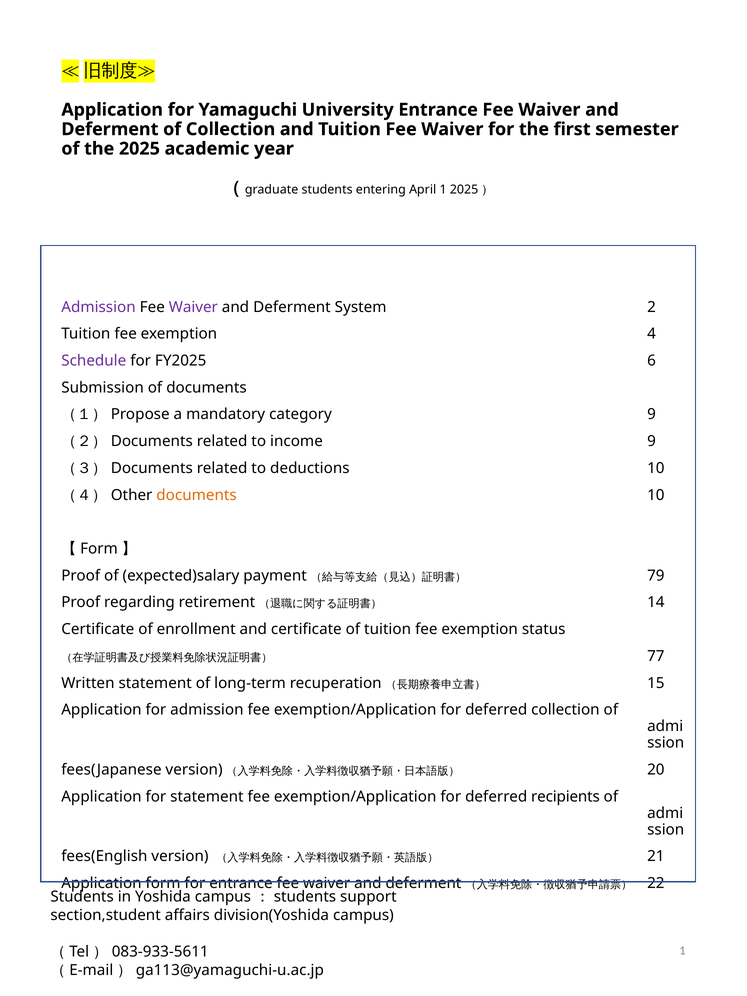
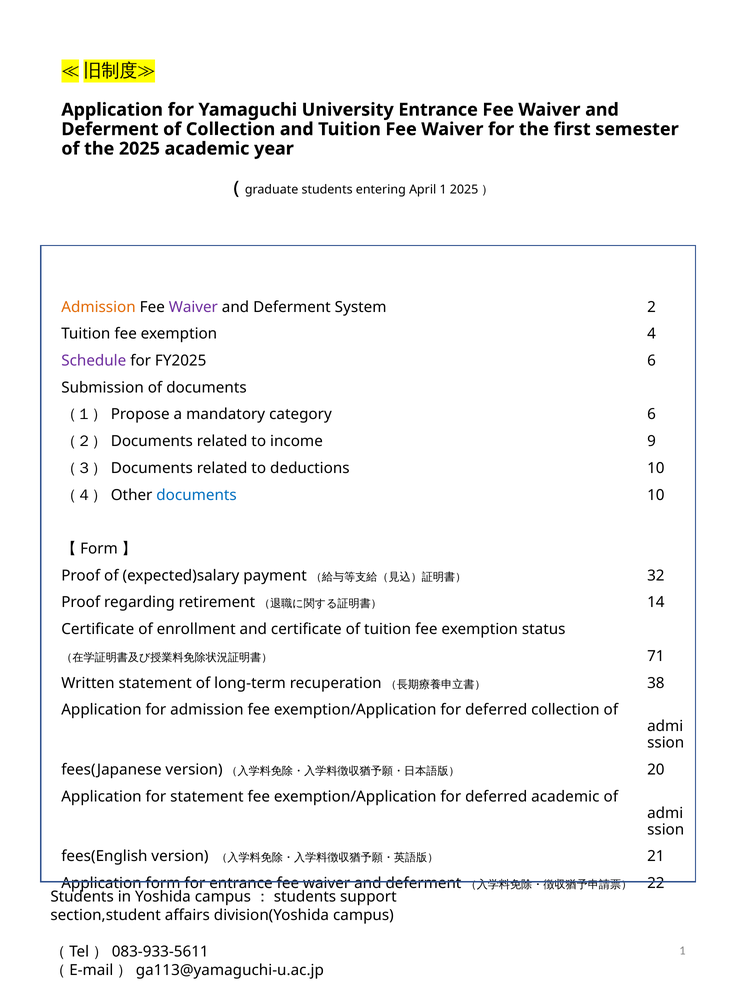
Admission at (99, 307) colour: purple -> orange
category 9: 9 -> 6
documents at (197, 495) colour: orange -> blue
79: 79 -> 32
77: 77 -> 71
15: 15 -> 38
deferred recipients: recipients -> academic
